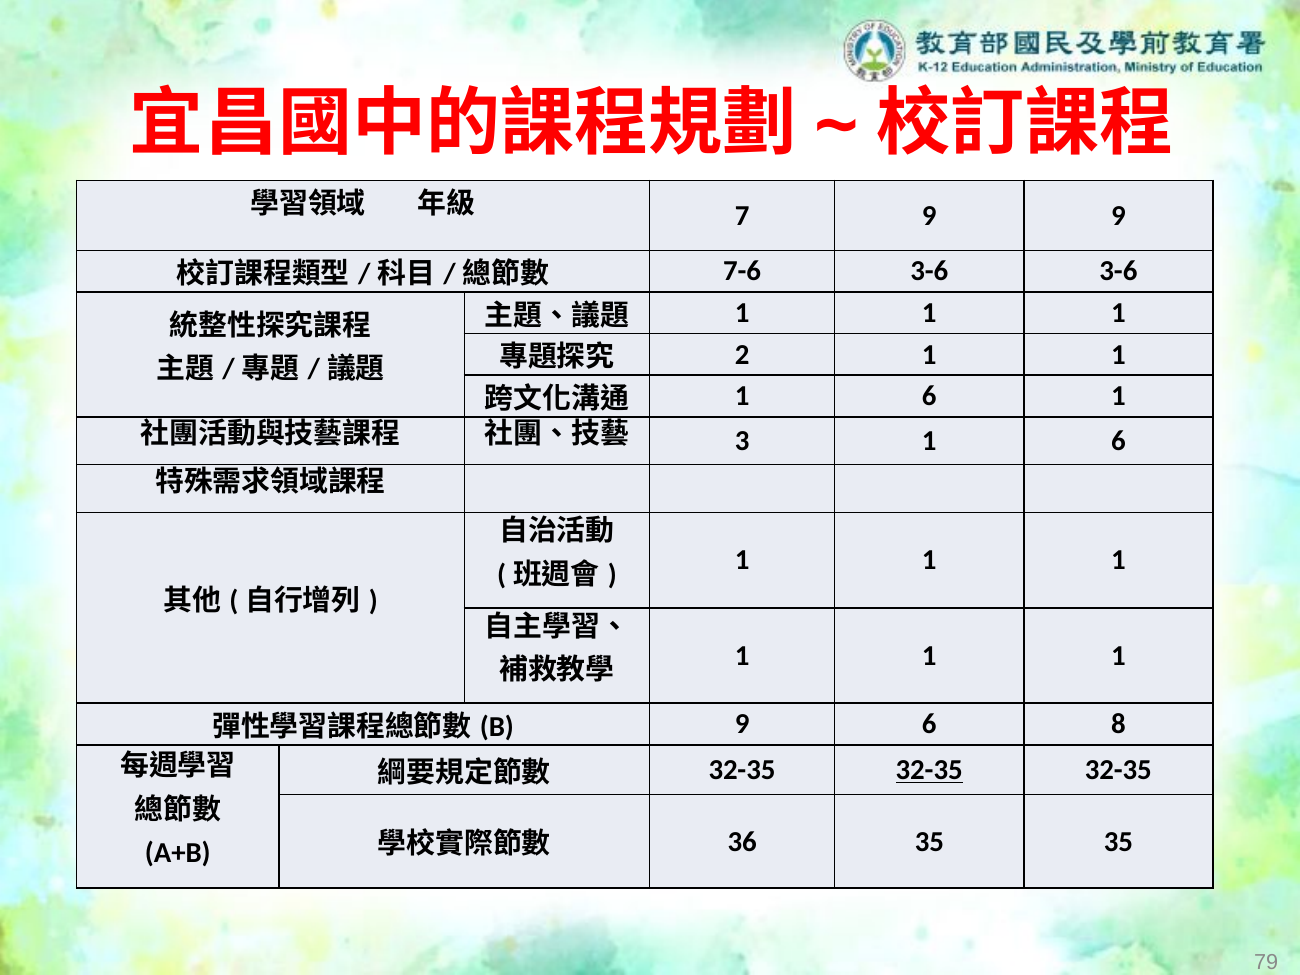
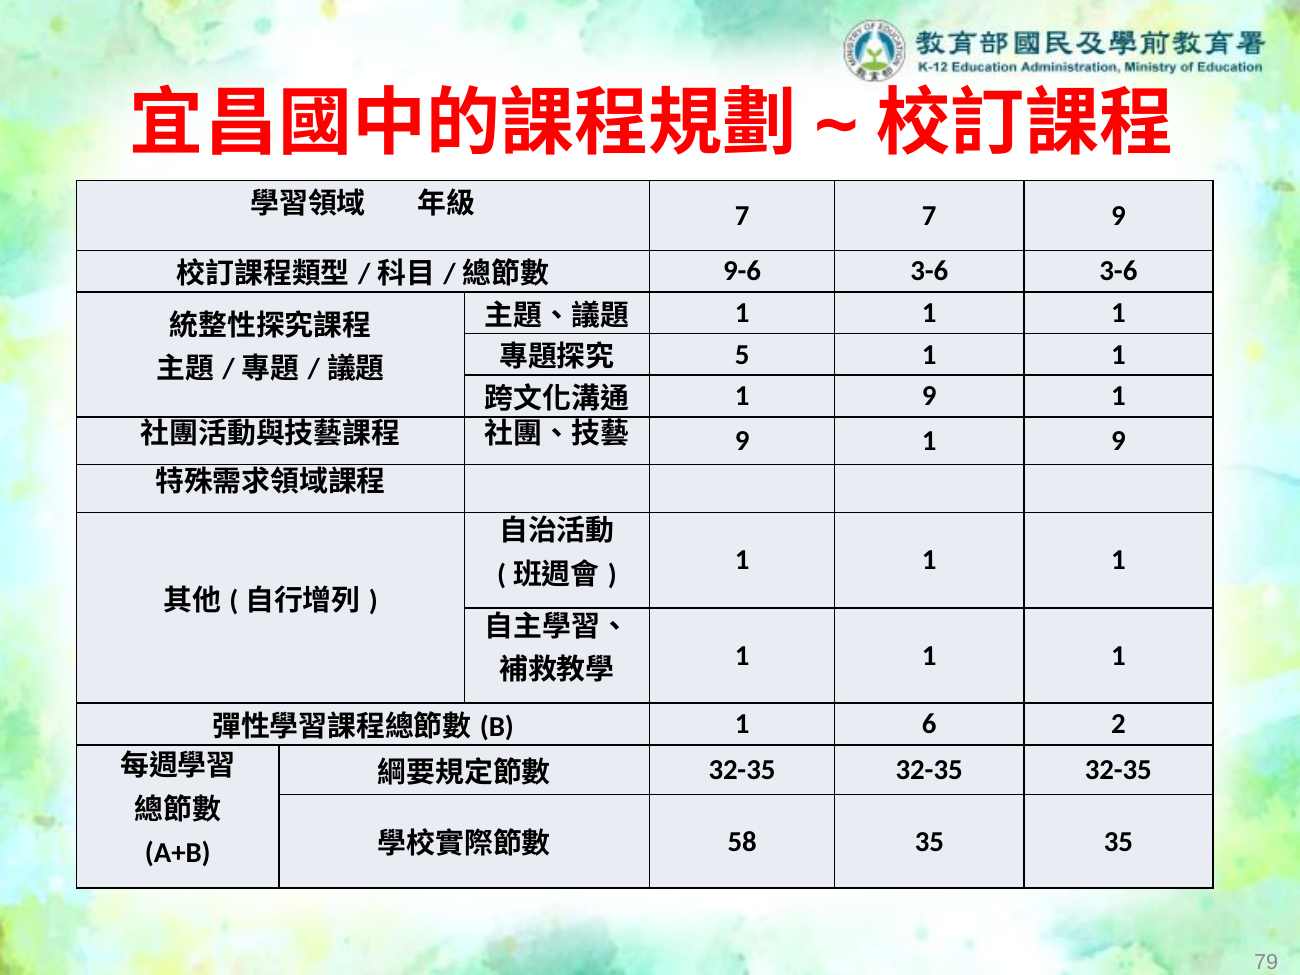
7 9: 9 -> 7
7-6: 7-6 -> 9-6
2: 2 -> 5
6 at (929, 396): 6 -> 9
3 at (742, 441): 3 -> 9
6 at (1118, 441): 6 -> 9
9 at (742, 724): 9 -> 1
8: 8 -> 2
32-35 at (929, 770) underline: present -> none
36: 36 -> 58
